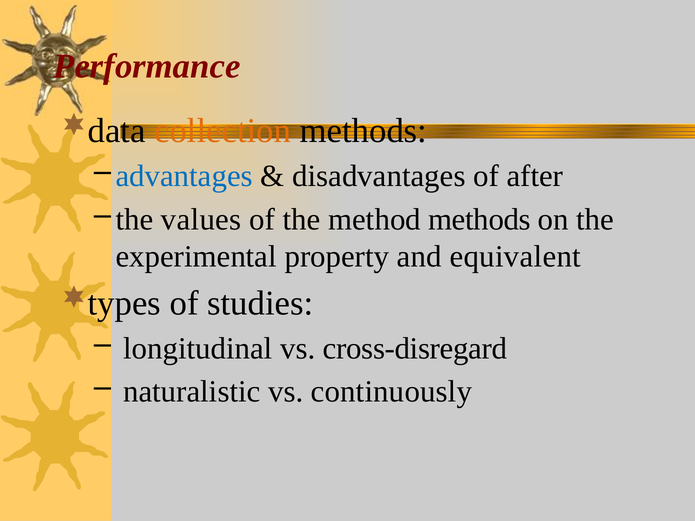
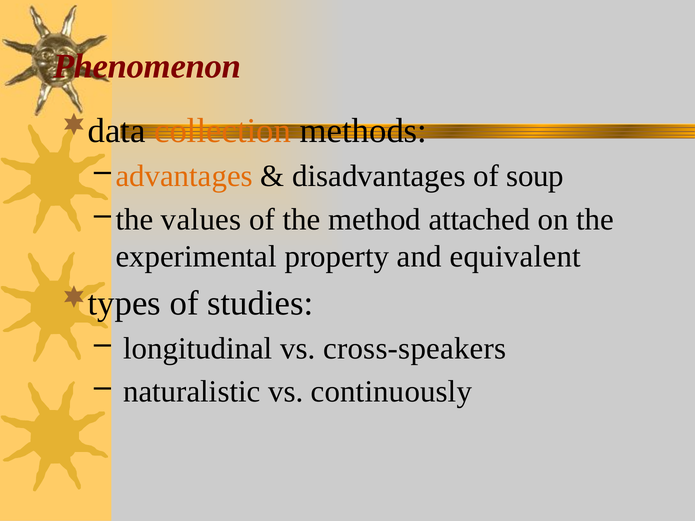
Performance: Performance -> Phenomenon
advantages colour: blue -> orange
after: after -> soup
method methods: methods -> attached
cross-disregard: cross-disregard -> cross-speakers
